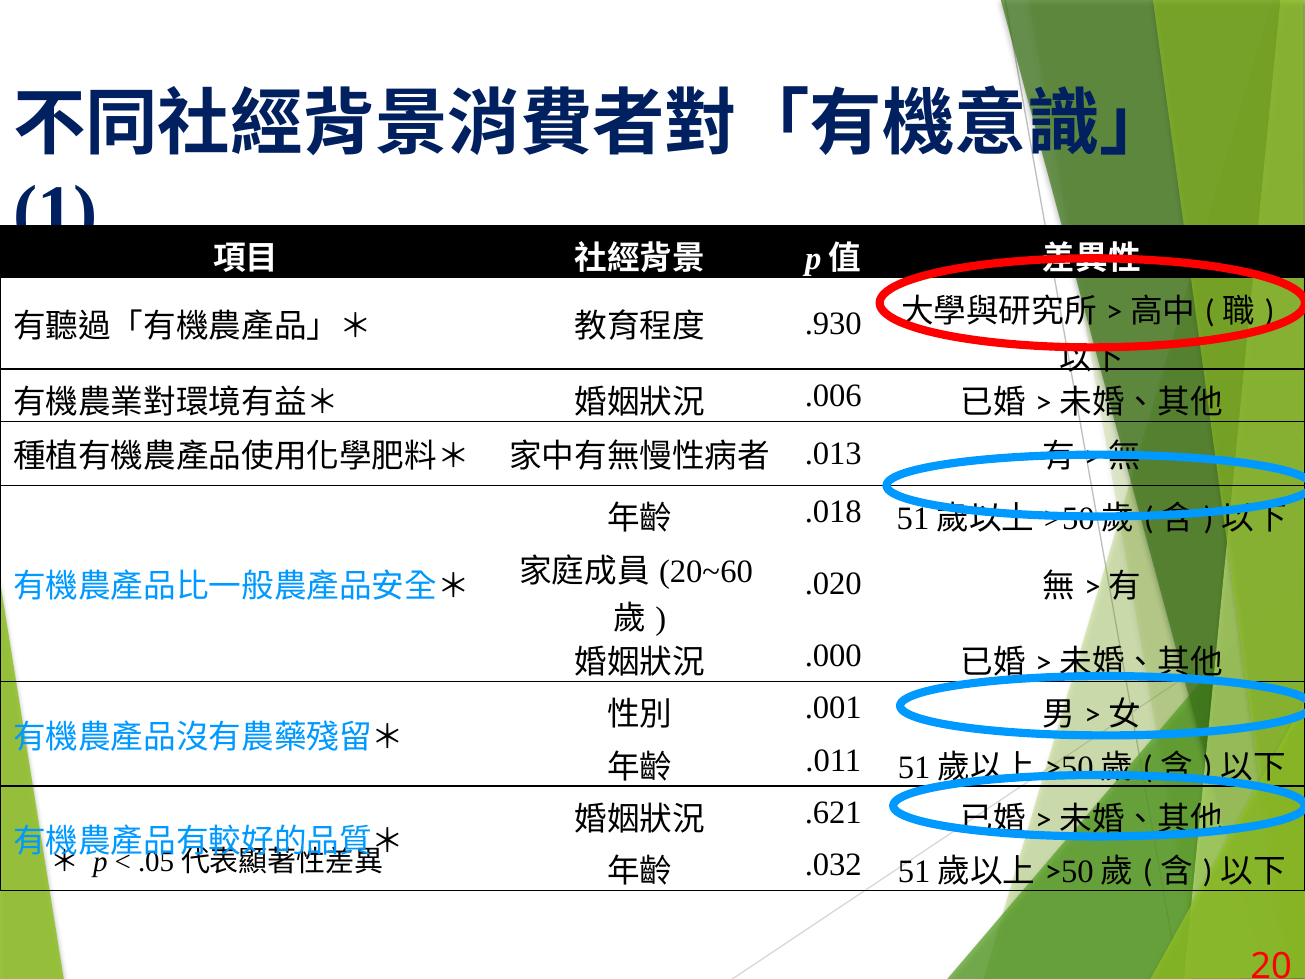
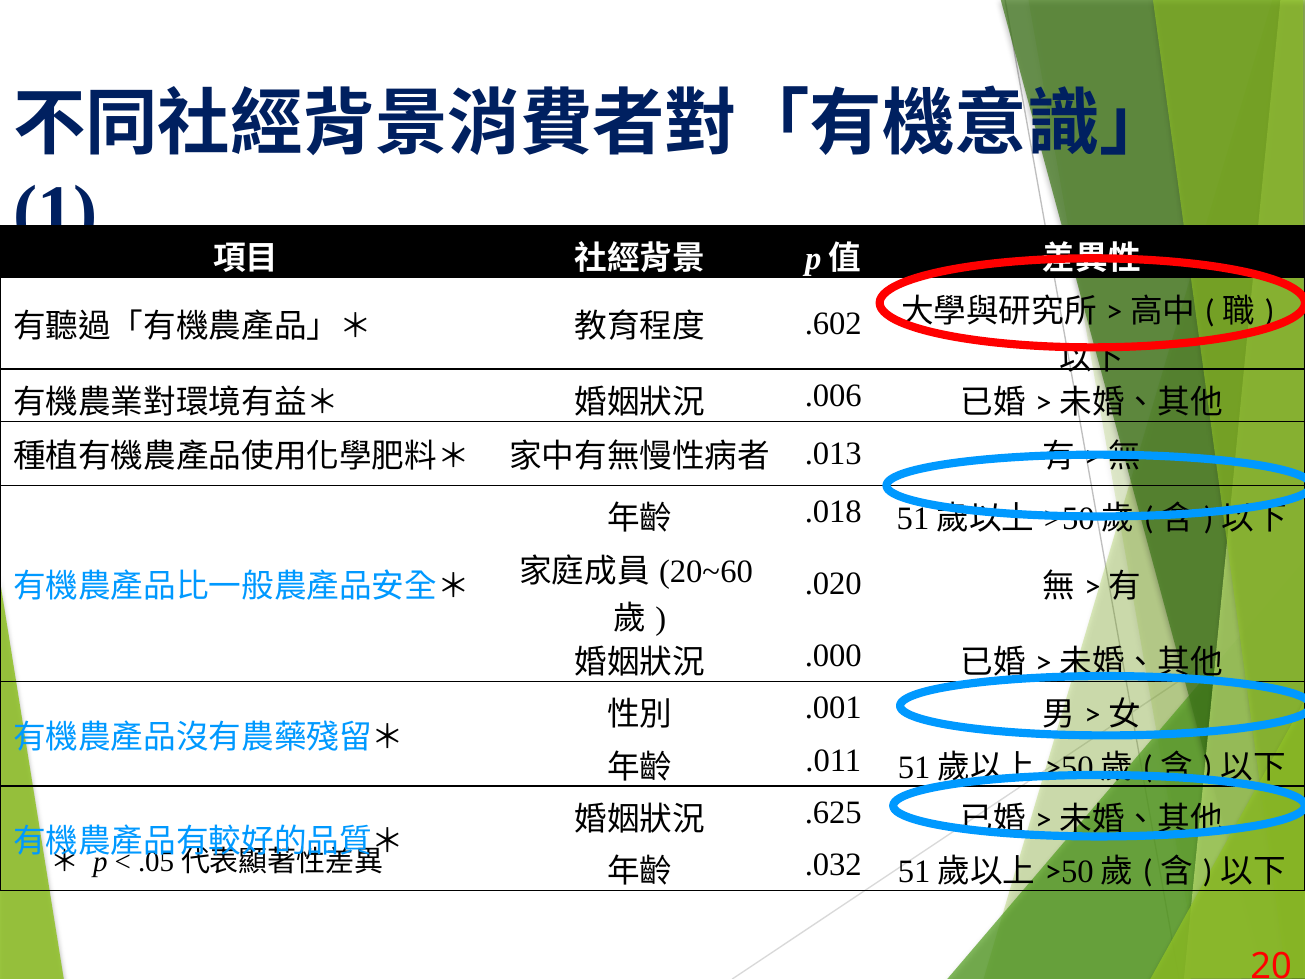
.930: .930 -> .602
.621: .621 -> .625
